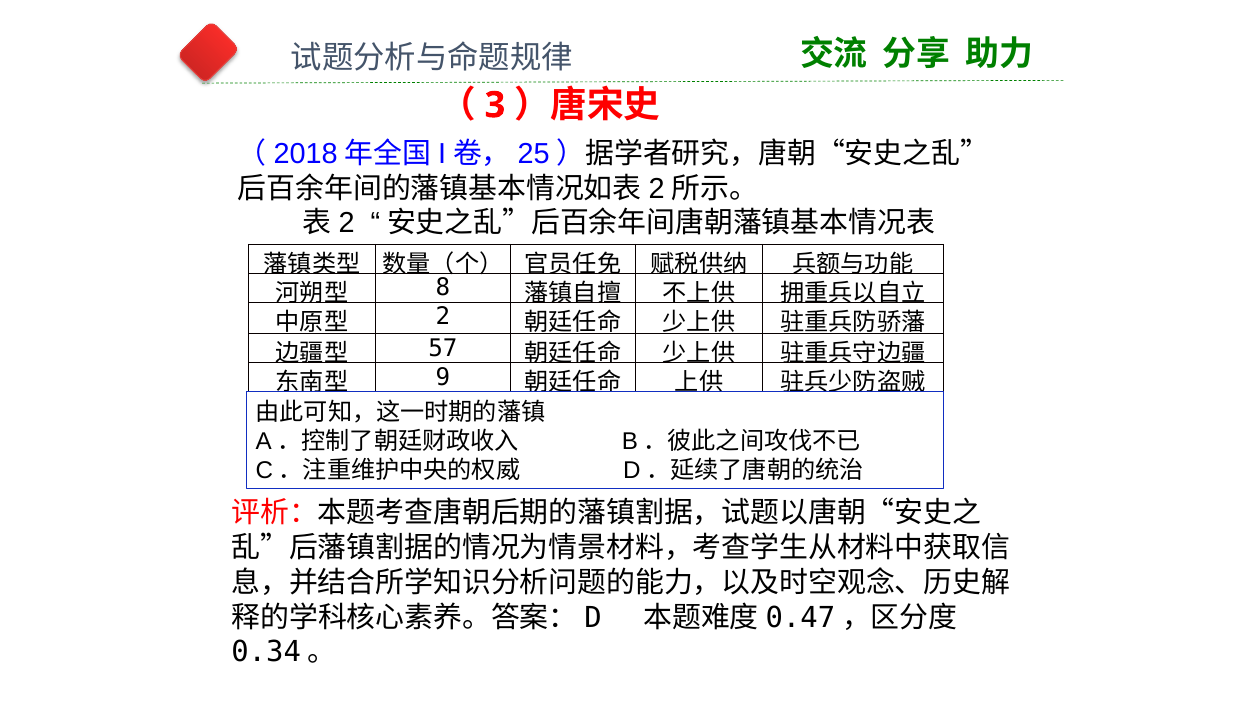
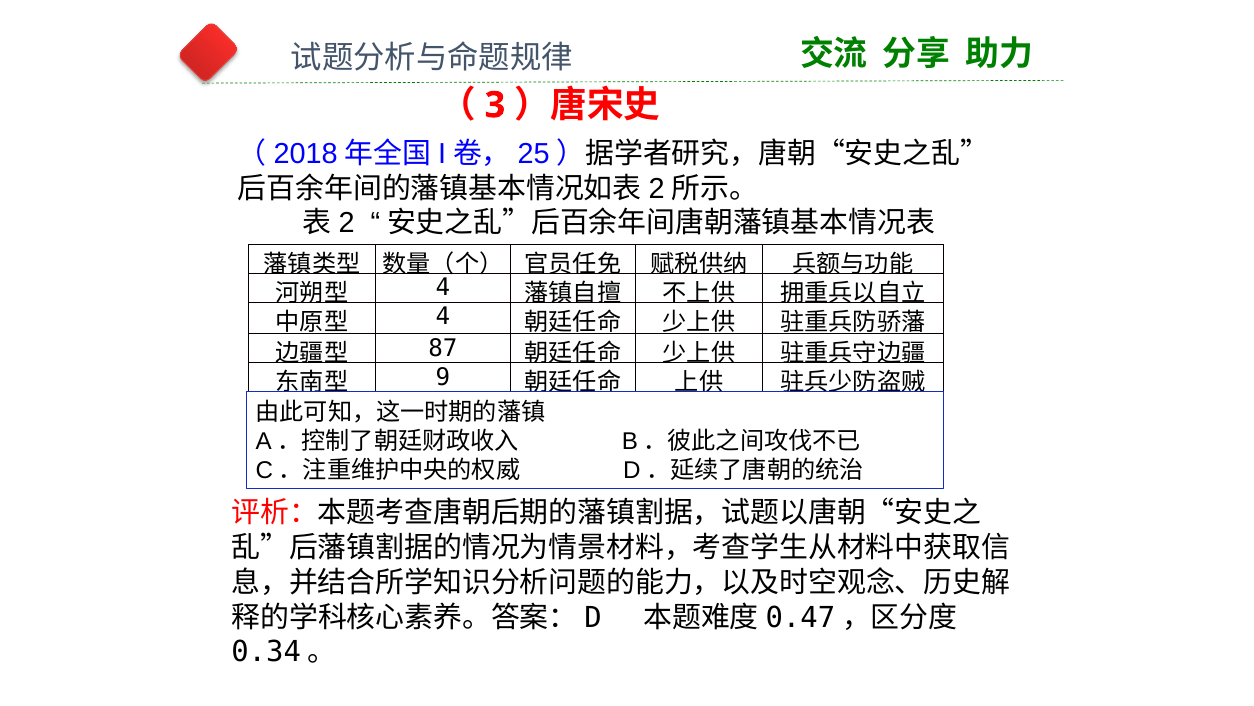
8 at (443, 288): 8 -> 4
2 at (443, 317): 2 -> 4
57: 57 -> 87
